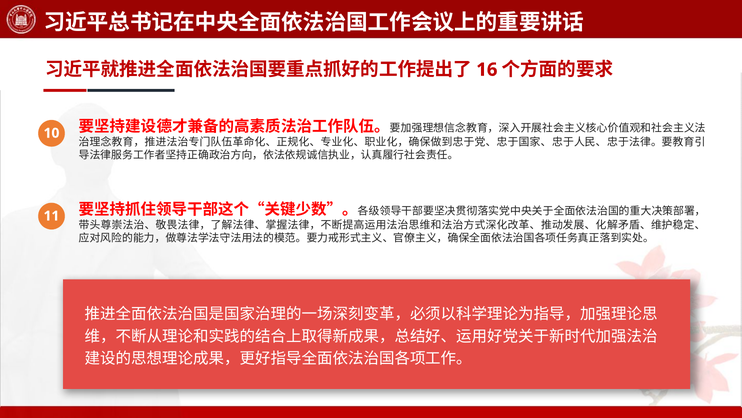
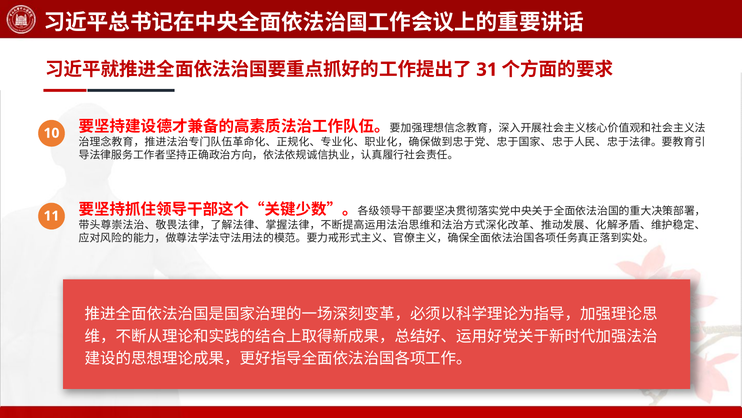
16: 16 -> 31
